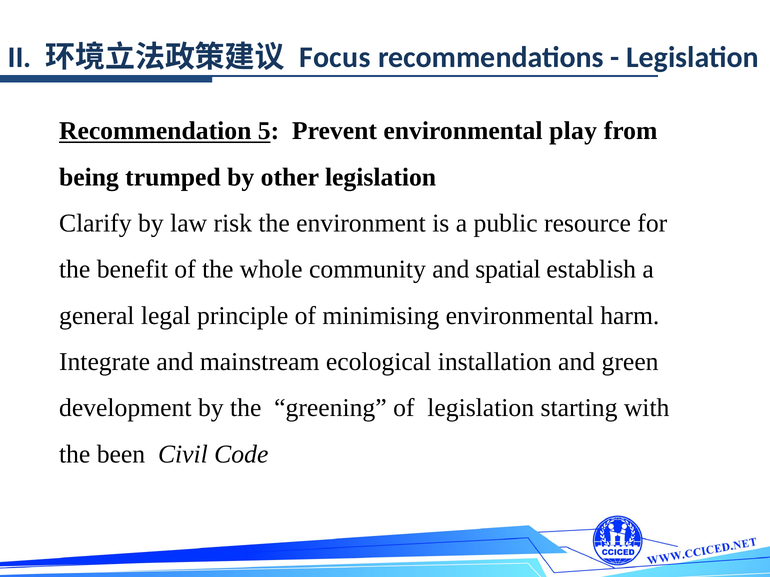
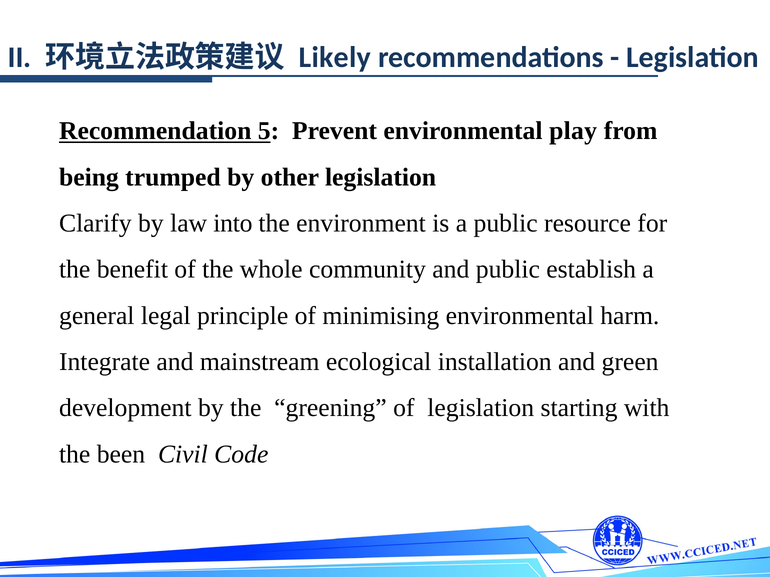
Focus: Focus -> Likely
risk: risk -> into
and spatial: spatial -> public
